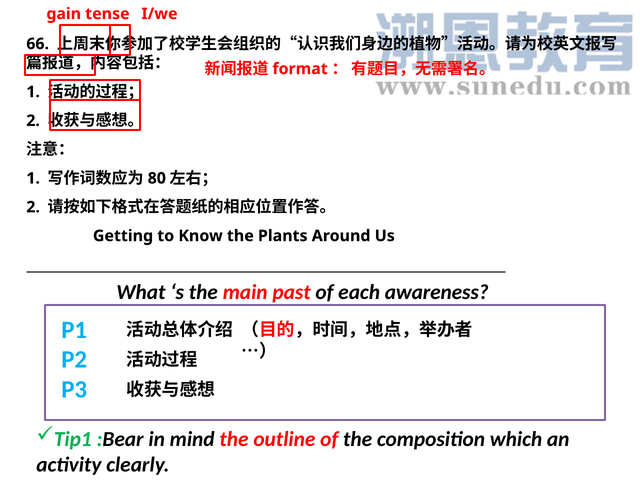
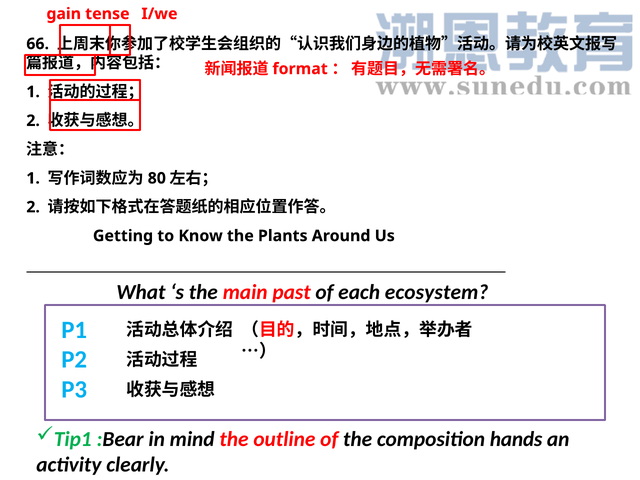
awareness: awareness -> ecosystem
which: which -> hands
